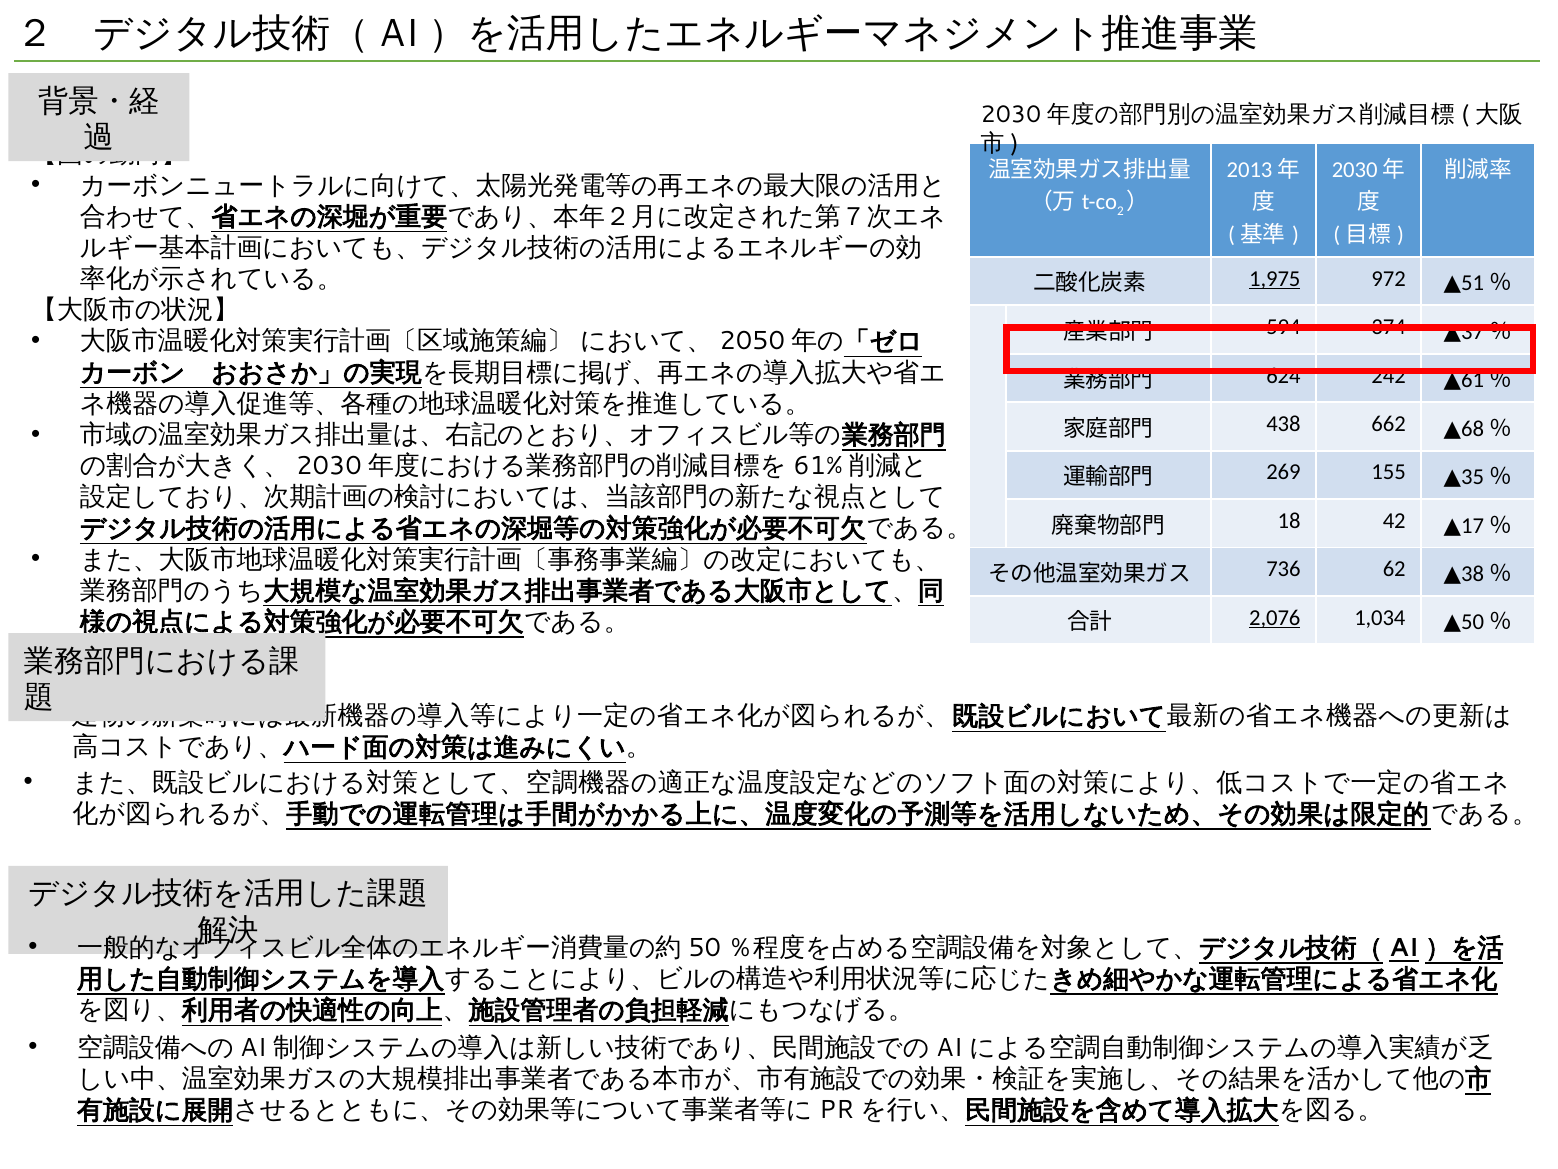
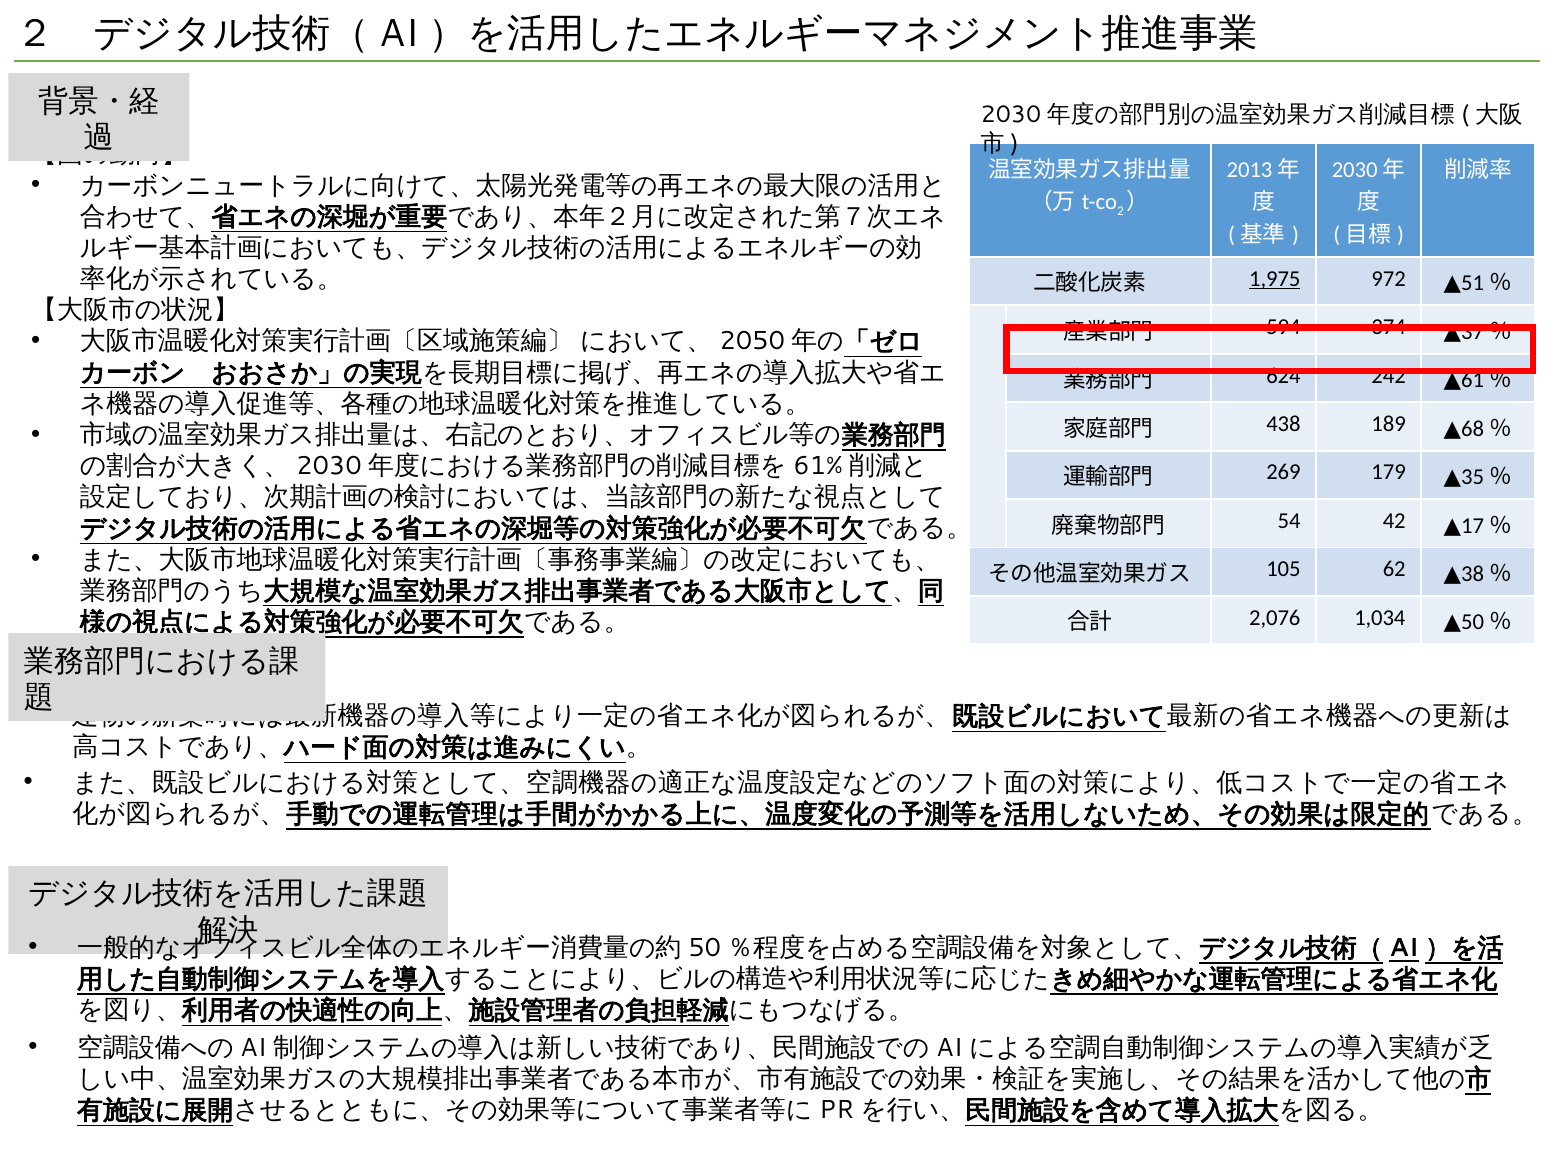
662: 662 -> 189
155: 155 -> 179
18: 18 -> 54
736: 736 -> 105
2,076 underline: present -> none
